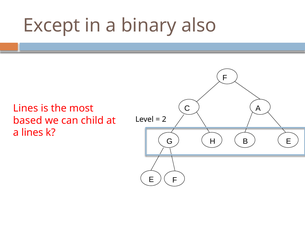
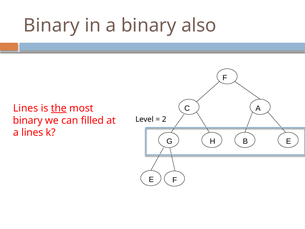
Except at (52, 25): Except -> Binary
the underline: none -> present
based at (28, 120): based -> binary
child: child -> filled
